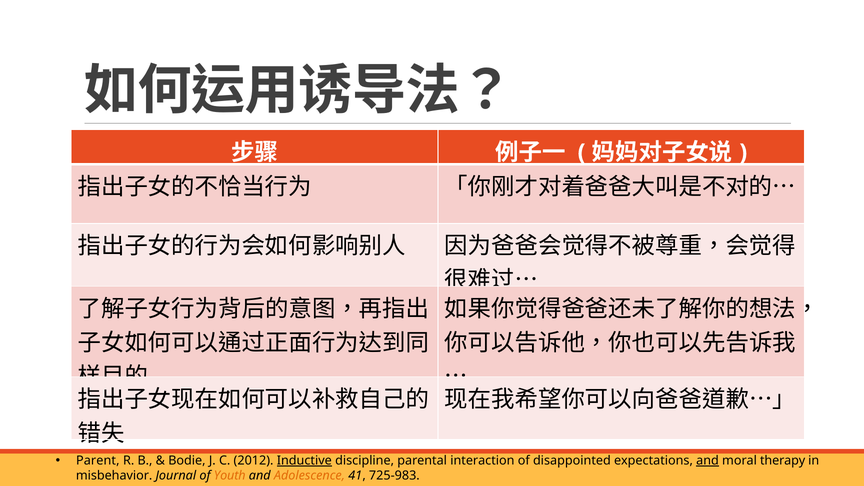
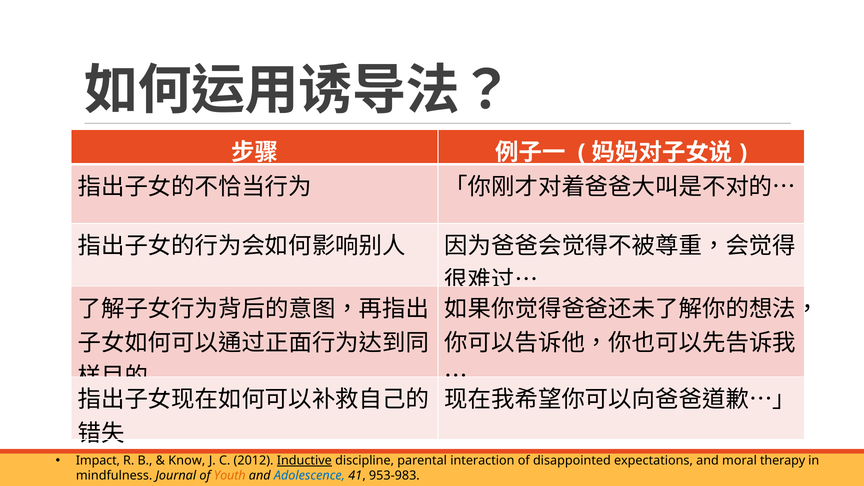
Parent: Parent -> Impact
Bodie: Bodie -> Know
and at (708, 461) underline: present -> none
misbehavior: misbehavior -> mindfulness
Adolescence colour: orange -> blue
725-983: 725-983 -> 953-983
